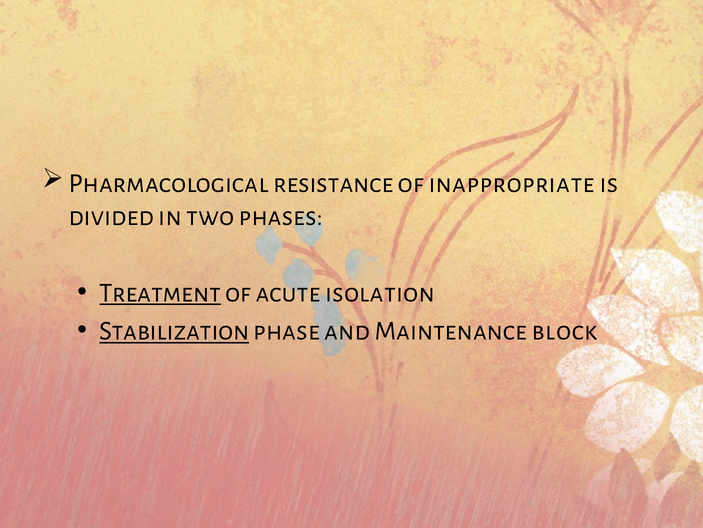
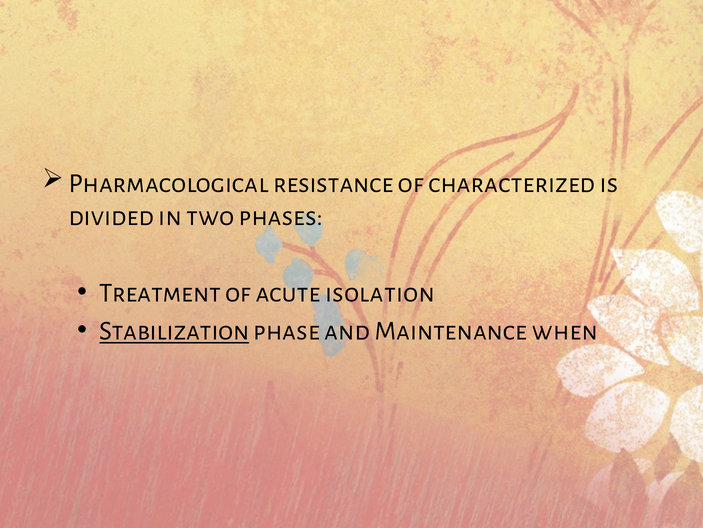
inappropriate: inappropriate -> characterized
Treatment underline: present -> none
block: block -> when
